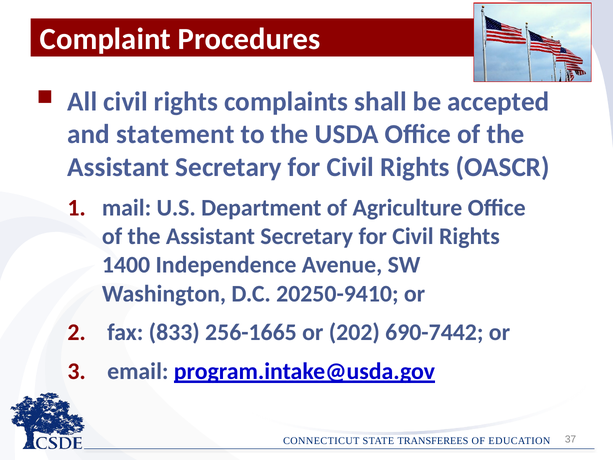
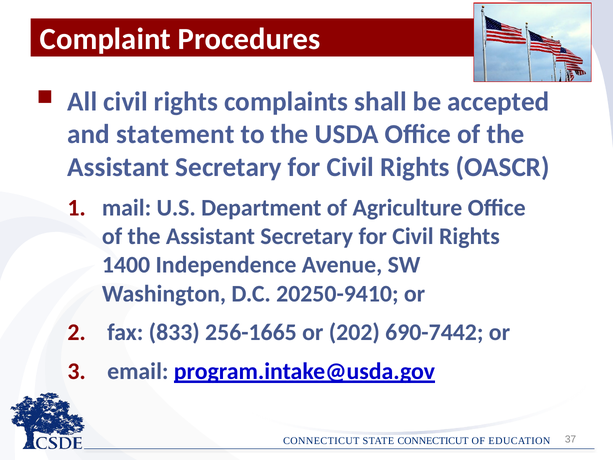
TRANSFEREES at (433, 441): TRANSFEREES -> CONNECTICUT
